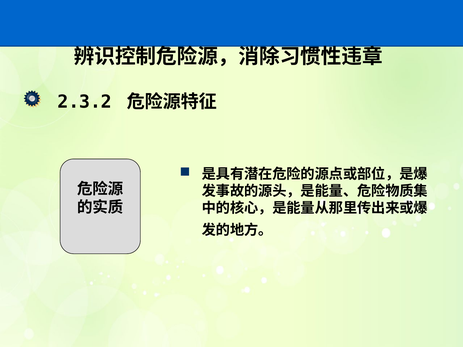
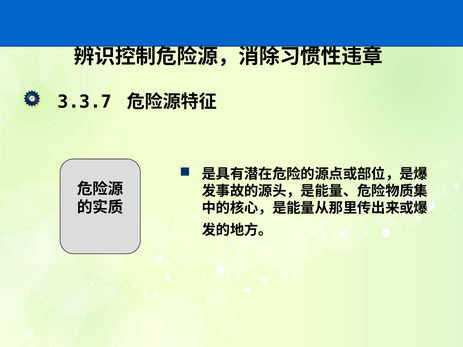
2.3.2: 2.3.2 -> 3.3.7
